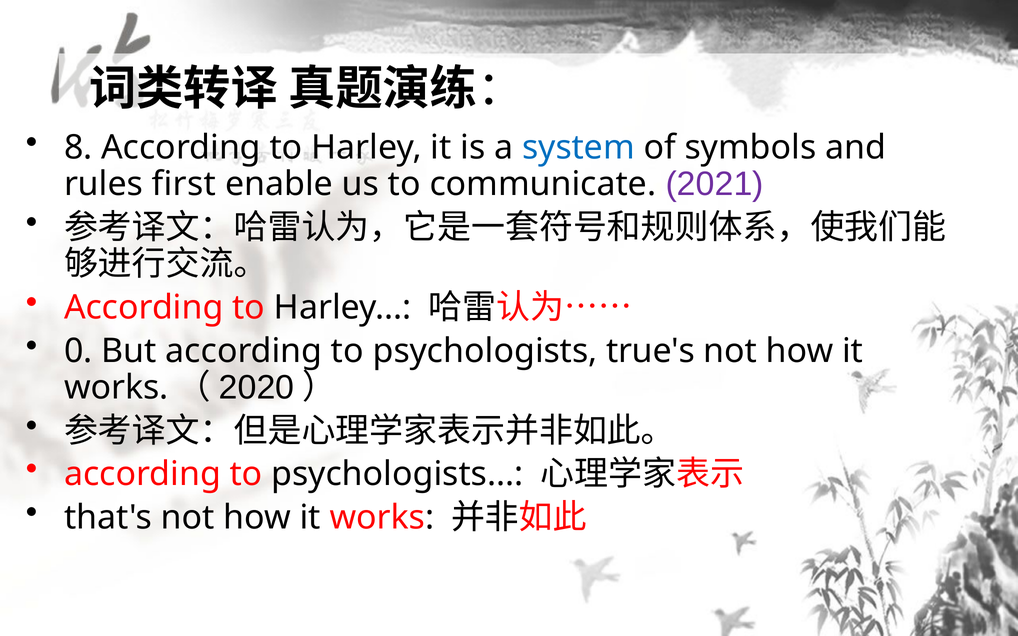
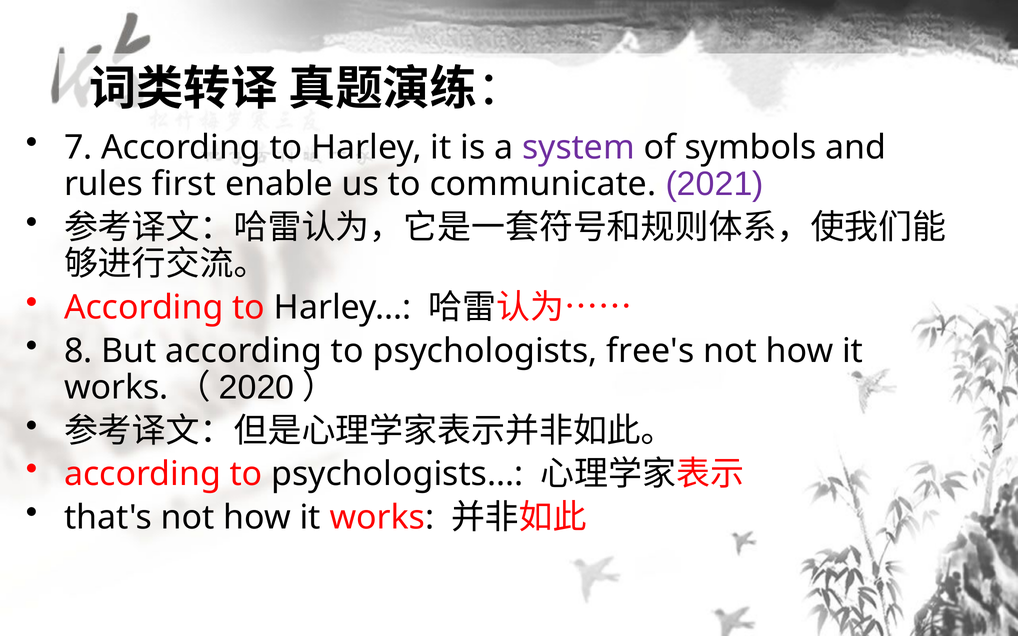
8: 8 -> 7
system colour: blue -> purple
0: 0 -> 8
true's: true's -> free's
